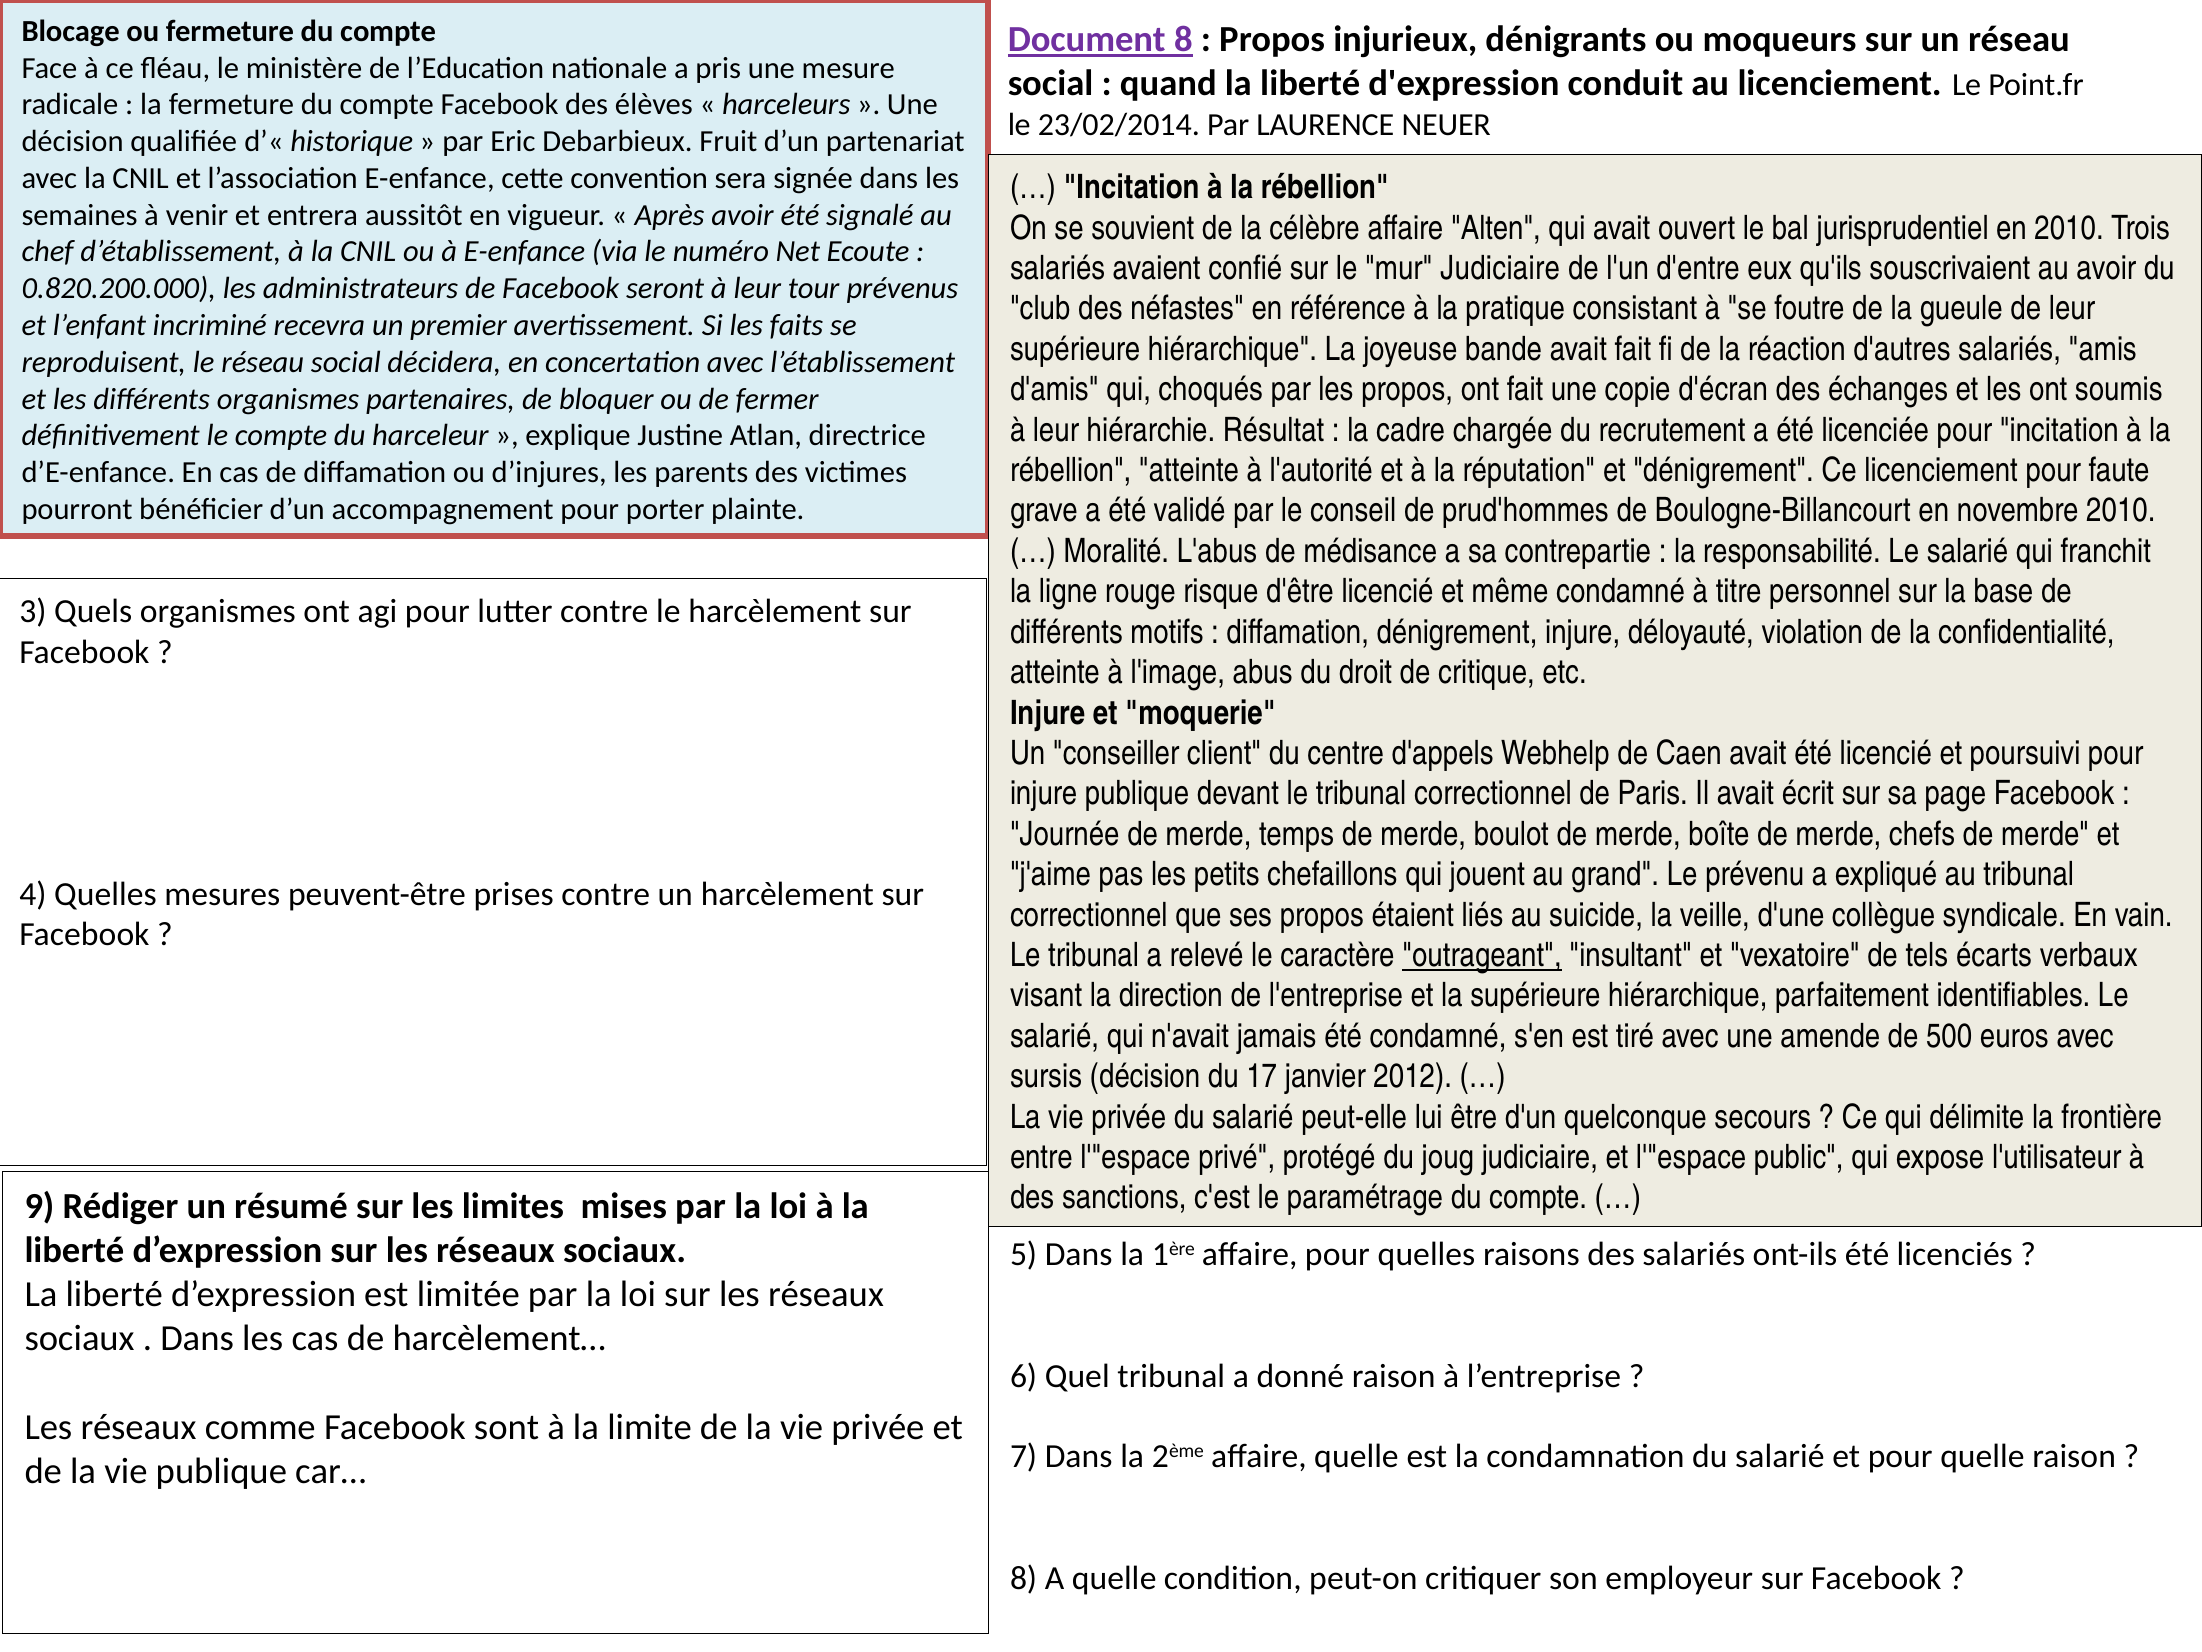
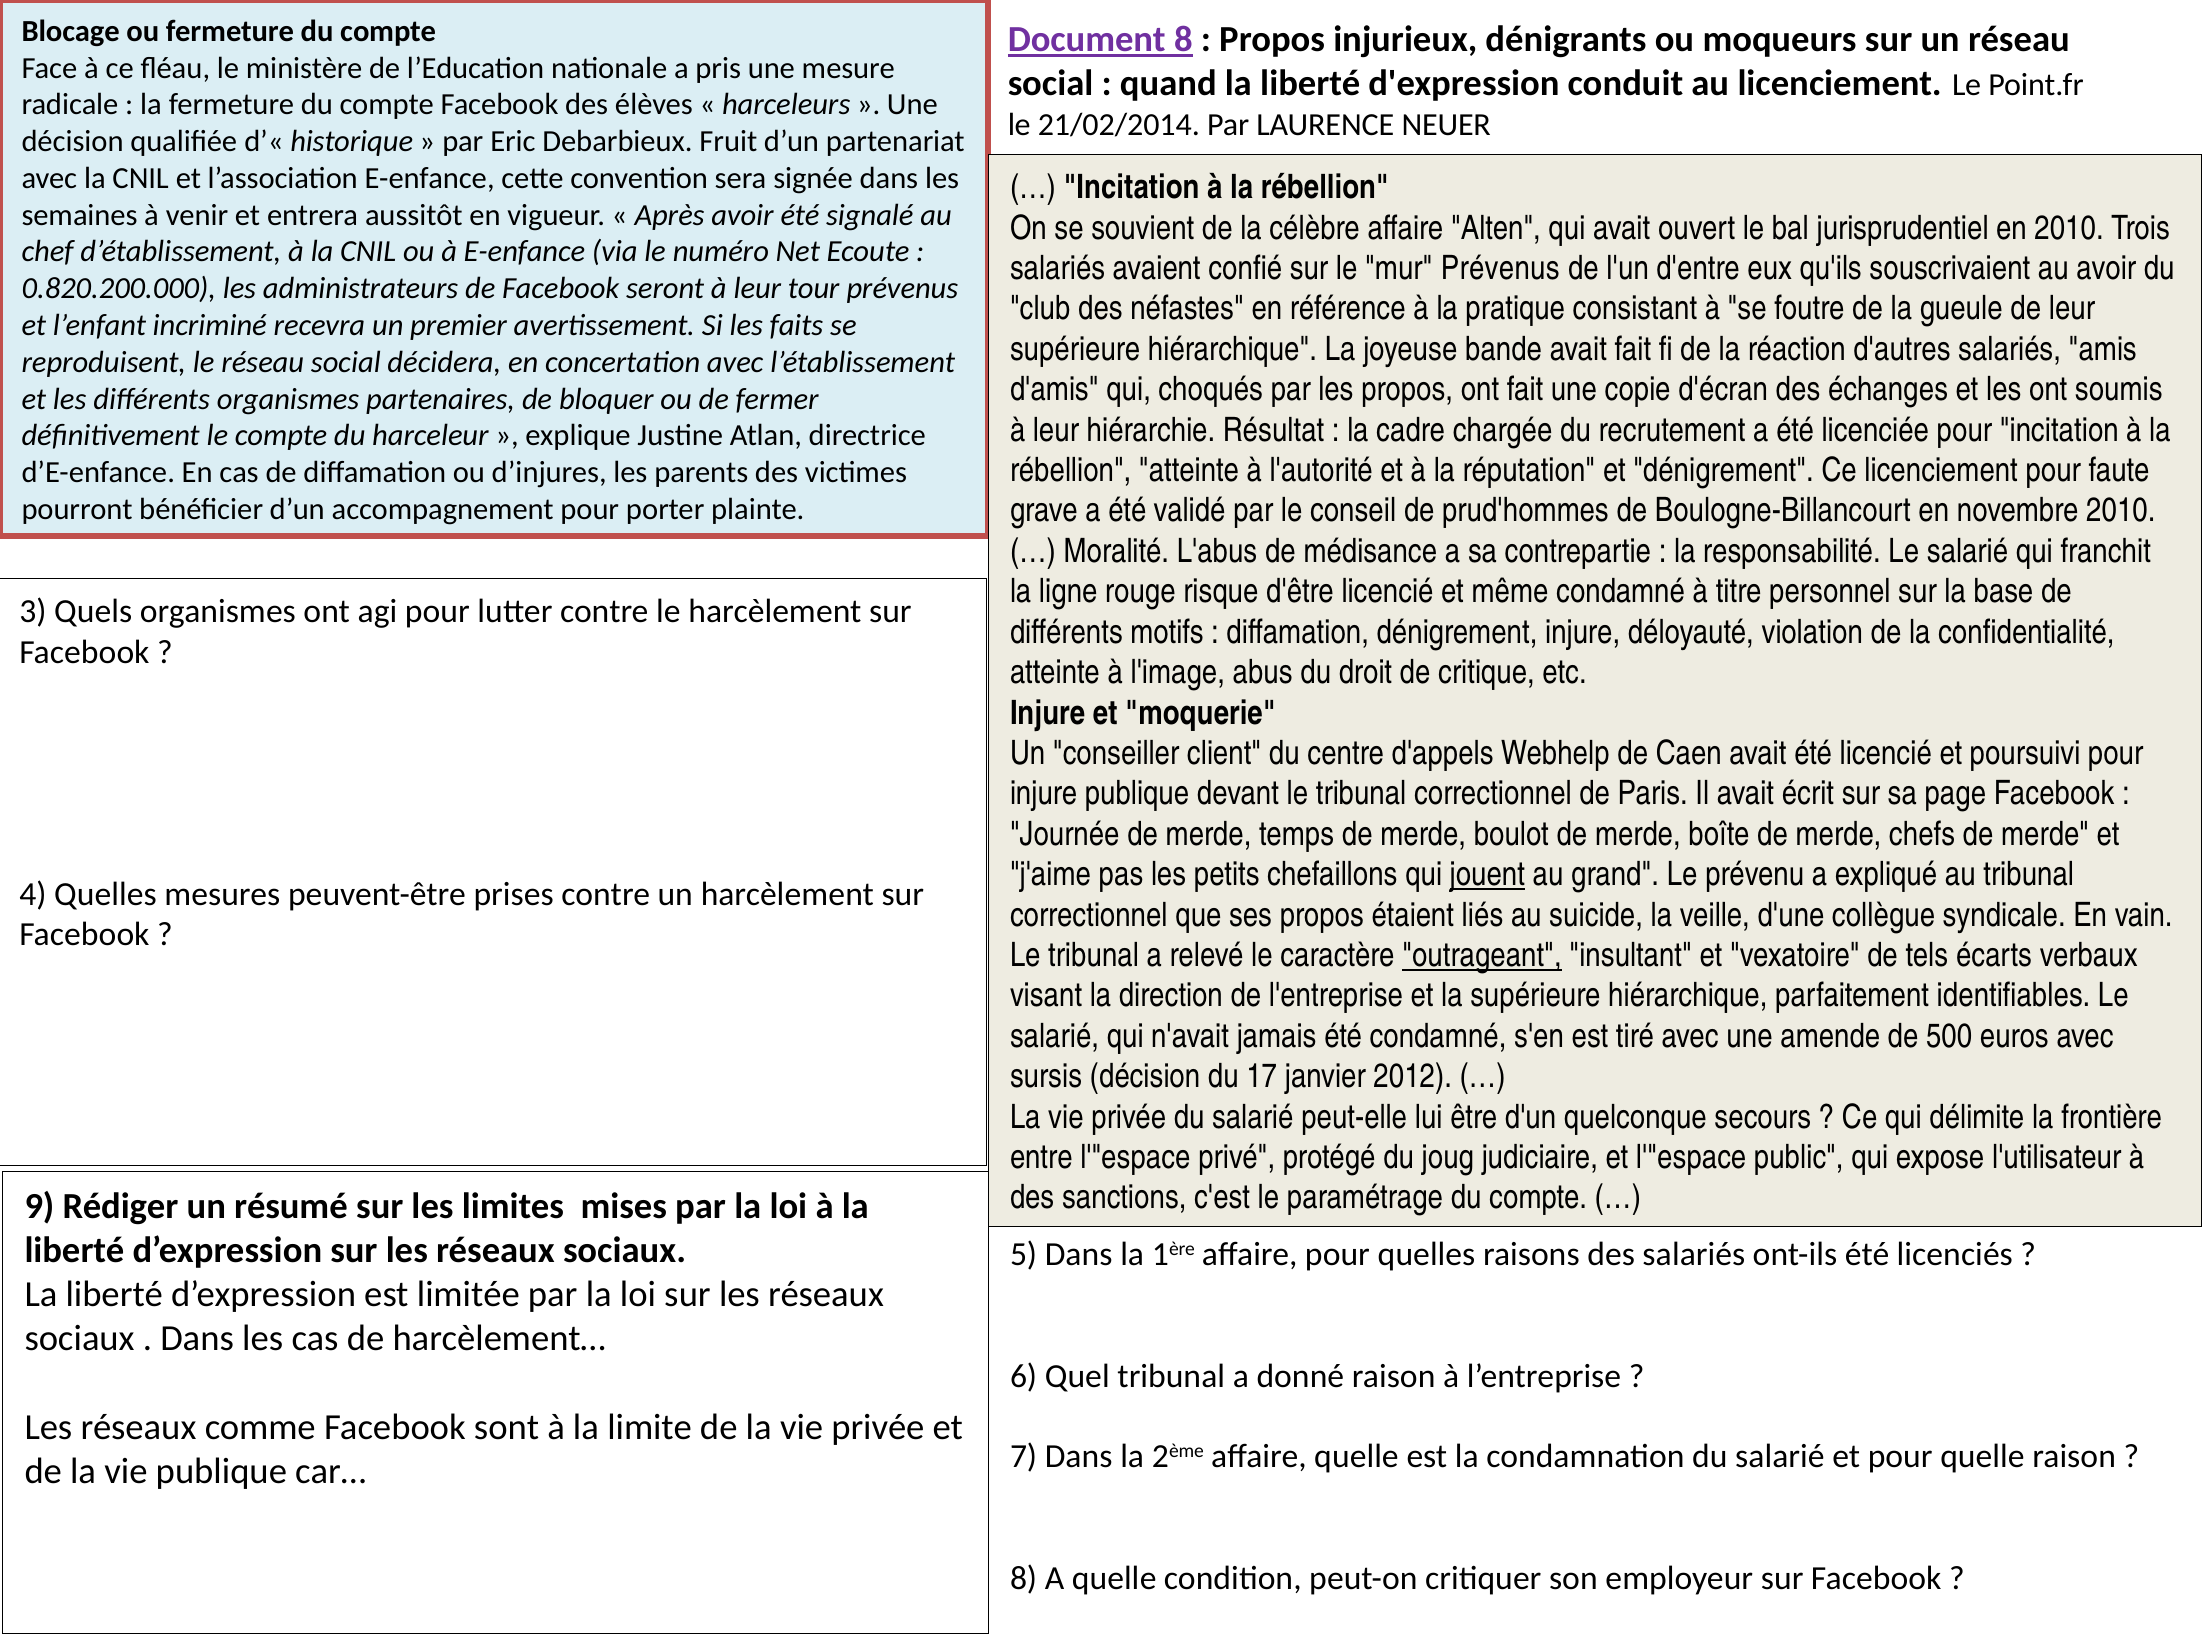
23/02/2014: 23/02/2014 -> 21/02/2014
mur Judiciaire: Judiciaire -> Prévenus
jouent underline: none -> present
